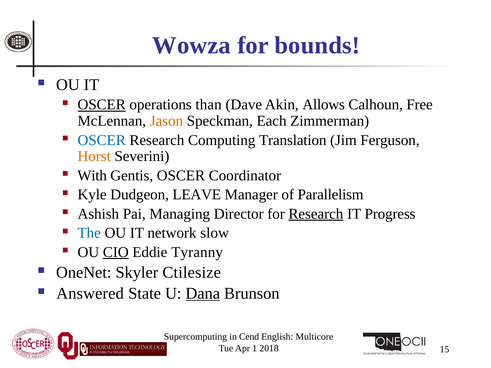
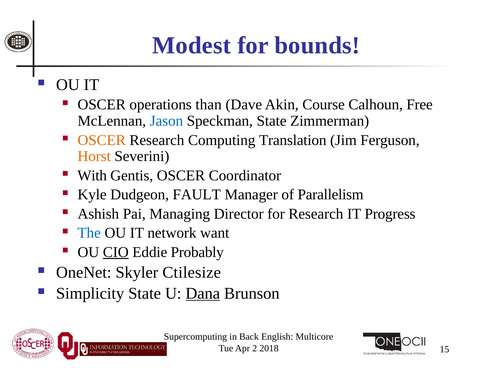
Wowza: Wowza -> Modest
OSCER at (102, 105) underline: present -> none
Allows: Allows -> Course
Jason colour: orange -> blue
Speckman Each: Each -> State
OSCER at (102, 140) colour: blue -> orange
LEAVE: LEAVE -> FAULT
Research at (316, 214) underline: present -> none
slow: slow -> want
Tyranny: Tyranny -> Probably
Answered: Answered -> Simplicity
Cend: Cend -> Back
1: 1 -> 2
